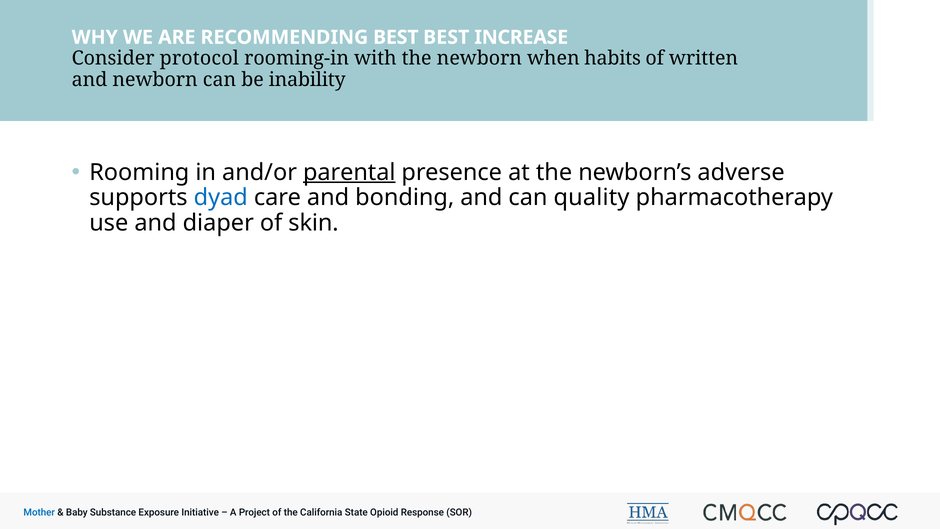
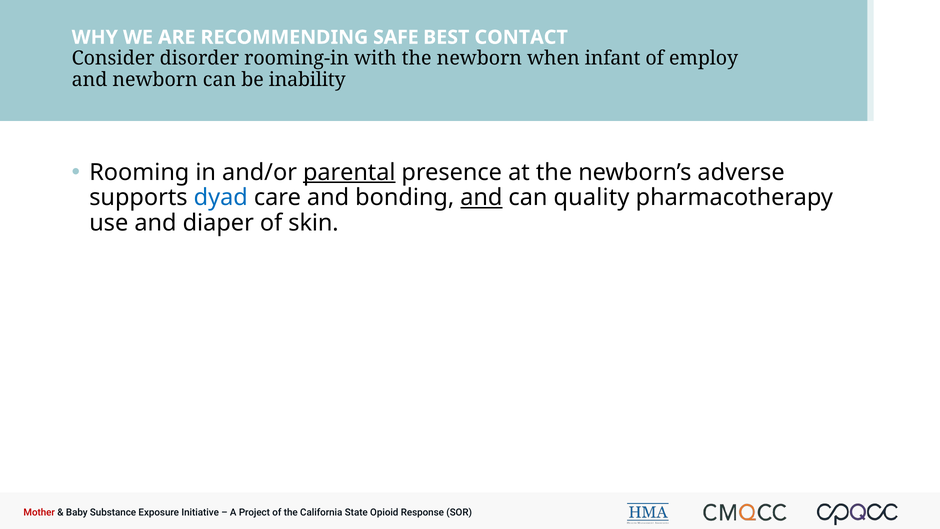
RECOMMENDING BEST: BEST -> SAFE
INCREASE: INCREASE -> CONTACT
protocol: protocol -> disorder
habits: habits -> infant
written: written -> employ
and at (481, 198) underline: none -> present
Mother colour: blue -> red
